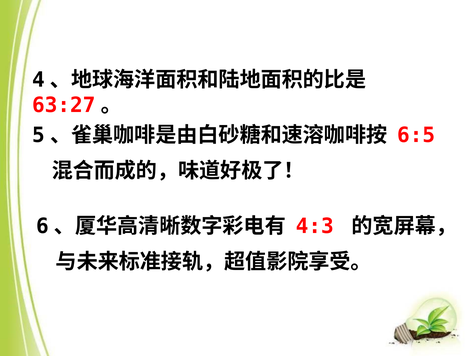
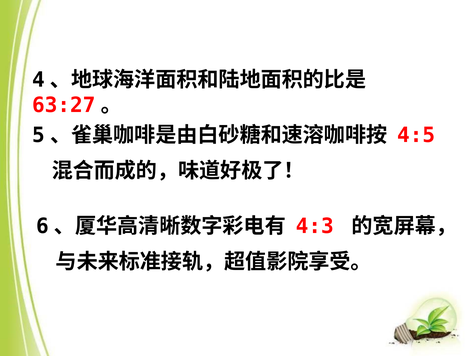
6:5: 6:5 -> 4:5
